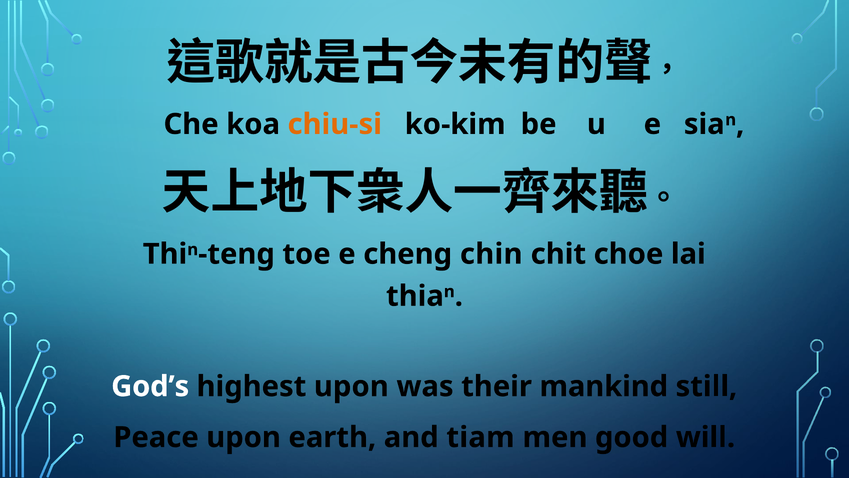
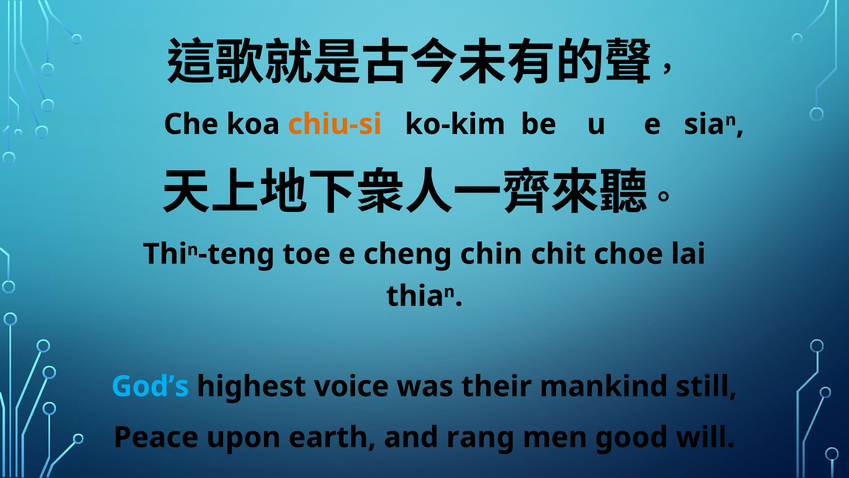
God’s colour: white -> light blue
highest upon: upon -> voice
tiam: tiam -> rang
